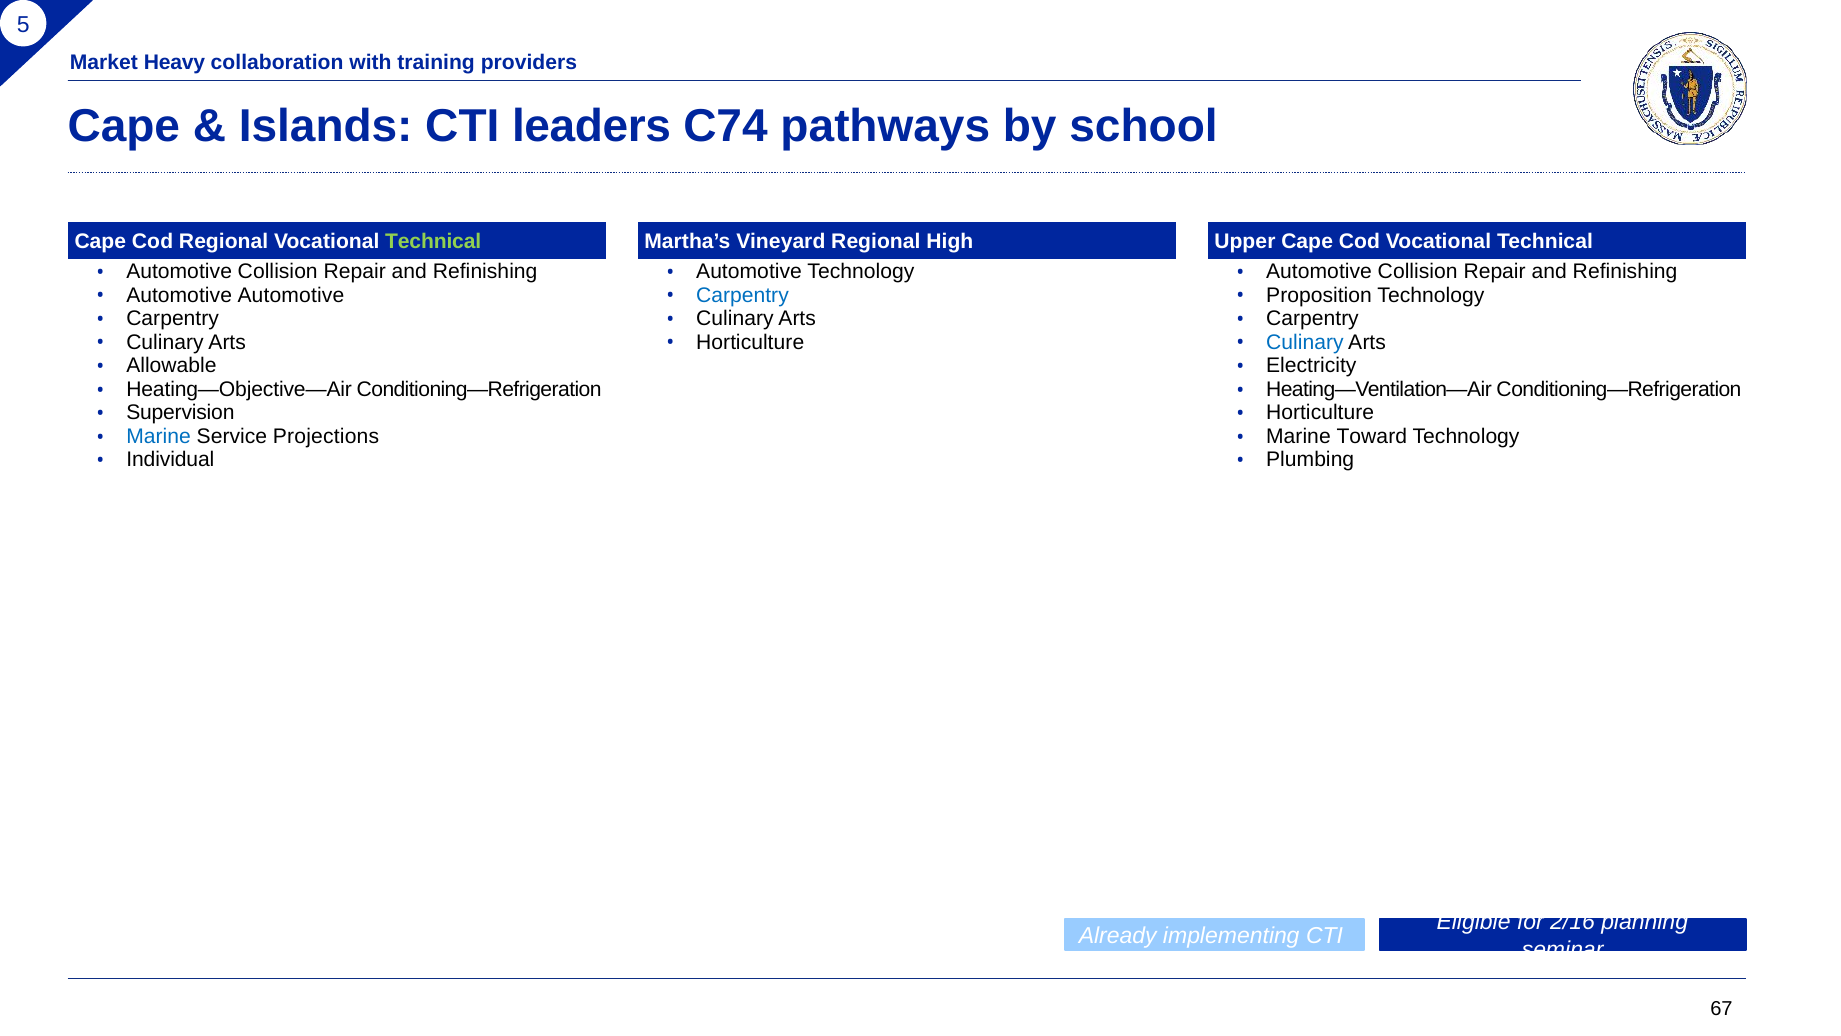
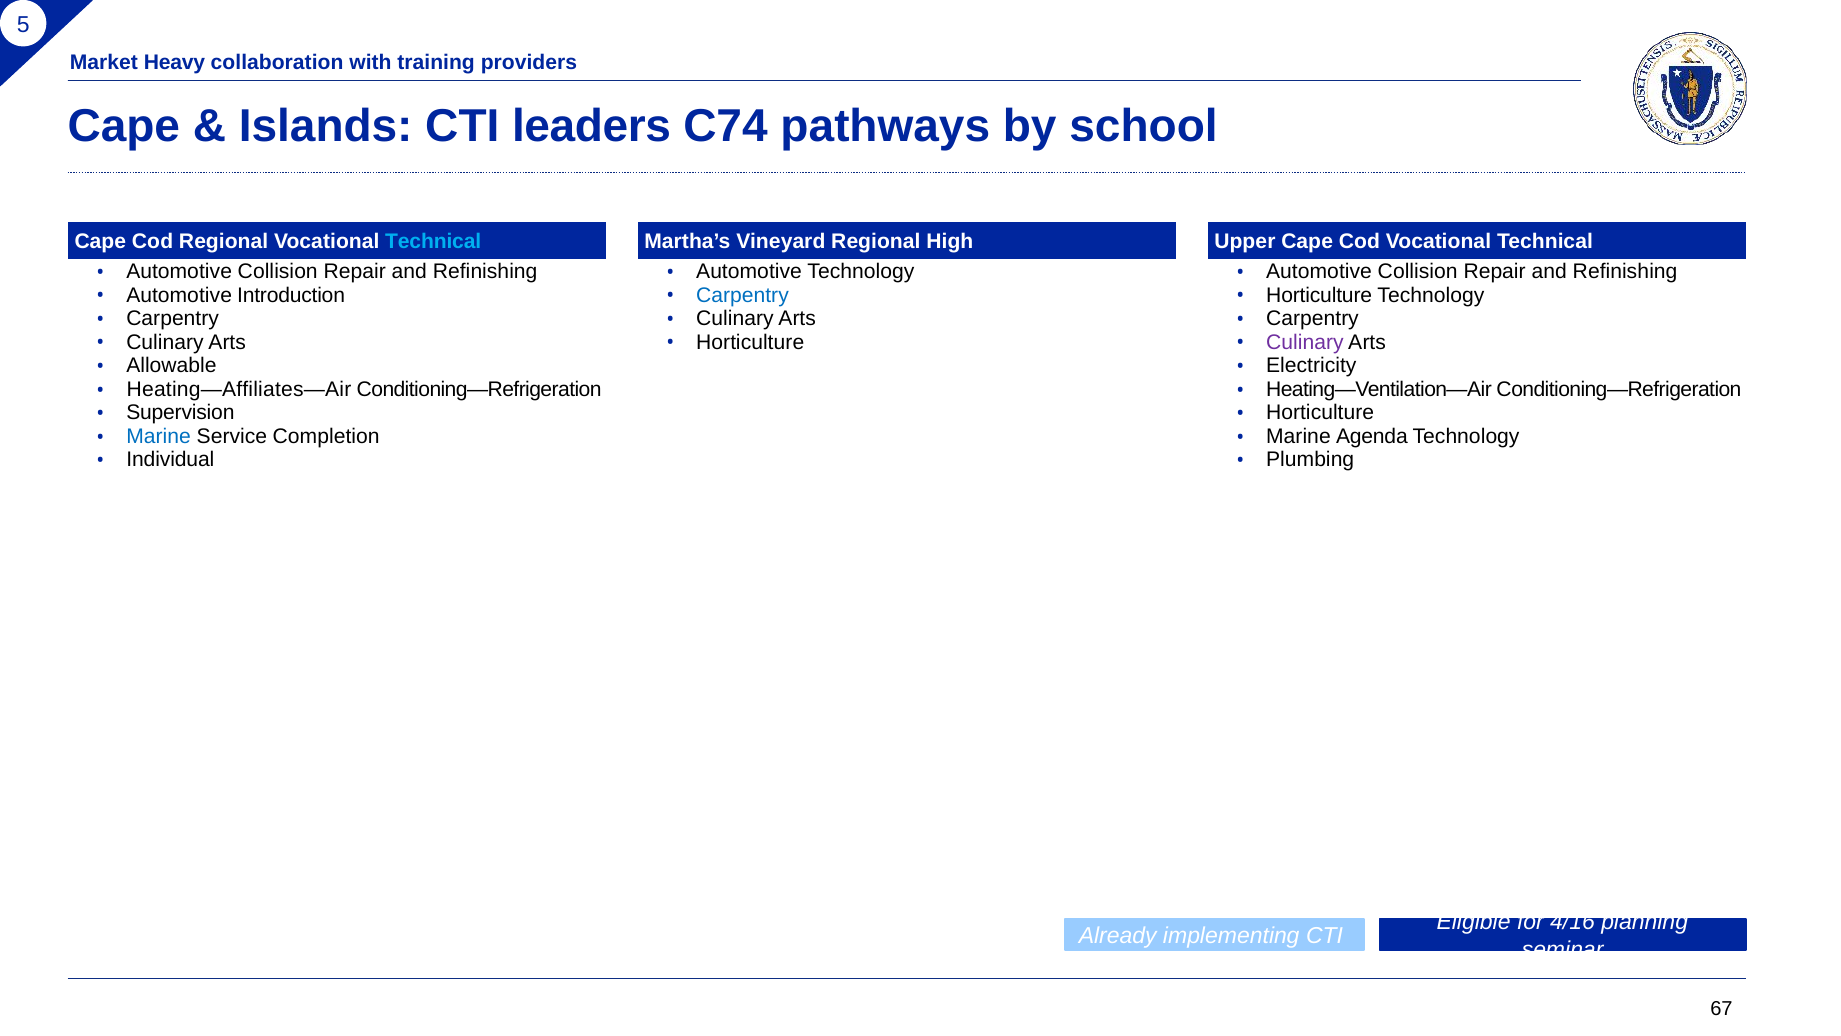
Technical at (433, 241) colour: light green -> light blue
Automotive Automotive: Automotive -> Introduction
Proposition at (1319, 295): Proposition -> Horticulture
Culinary at (1305, 342) colour: blue -> purple
Heating—Objective—Air: Heating—Objective—Air -> Heating—Affiliates—Air
Projections: Projections -> Completion
Toward: Toward -> Agenda
2/16: 2/16 -> 4/16
